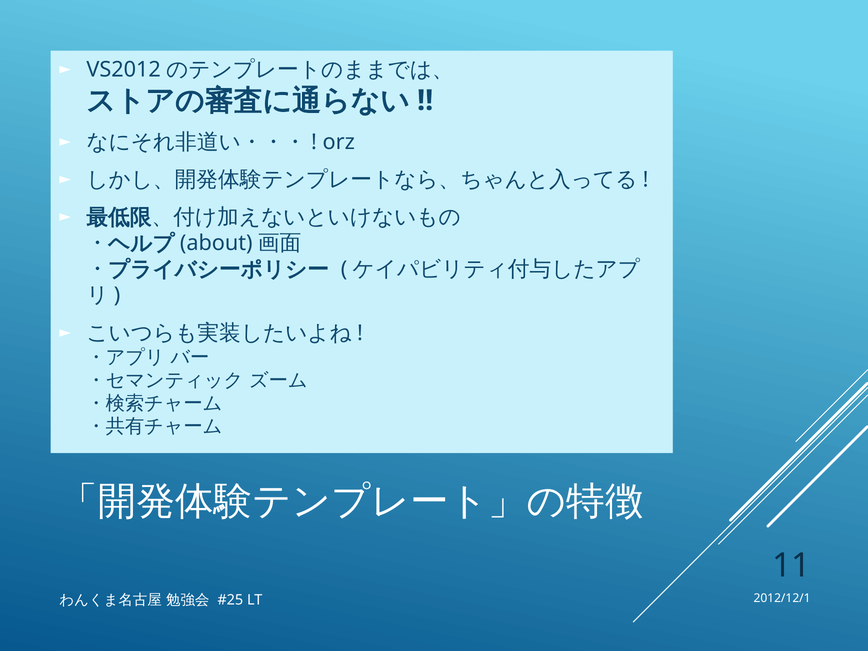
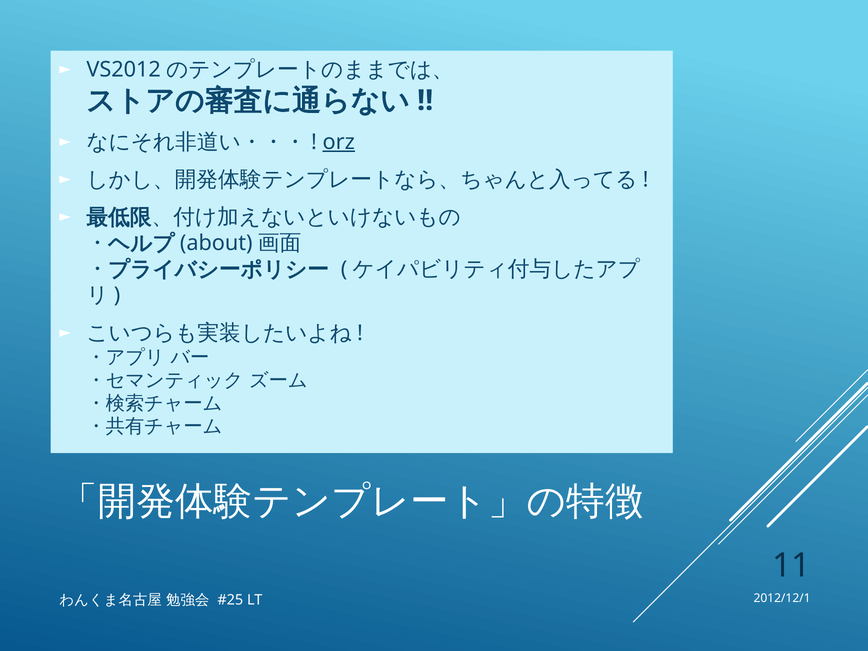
orz underline: none -> present
